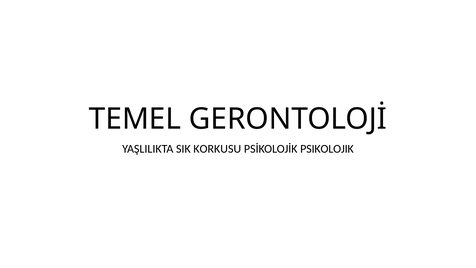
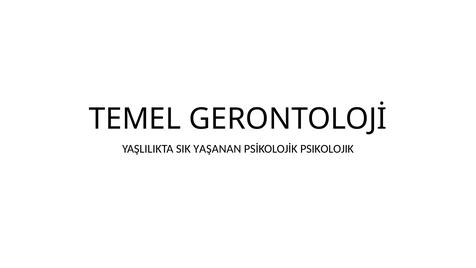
KORKUSU: KORKUSU -> YAŞANAN
